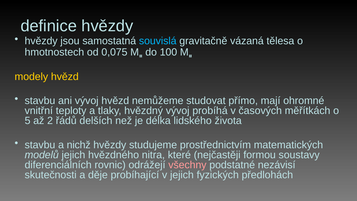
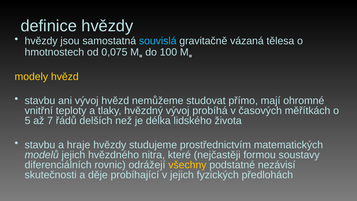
2: 2 -> 7
nichž: nichž -> hraje
všechny colour: pink -> yellow
